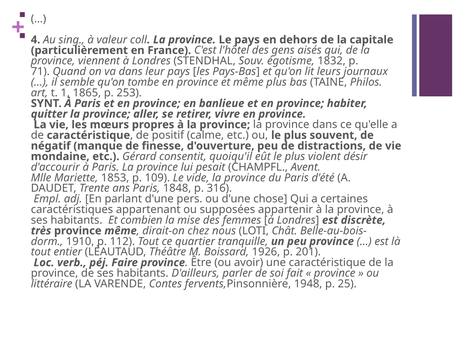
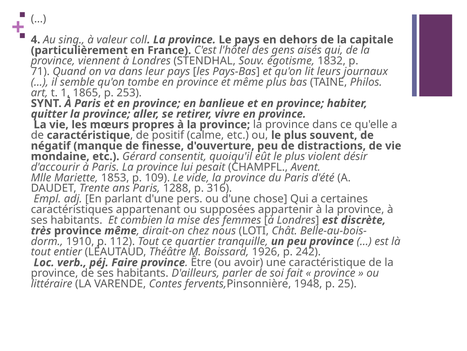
1848: 1848 -> 1288
201: 201 -> 242
